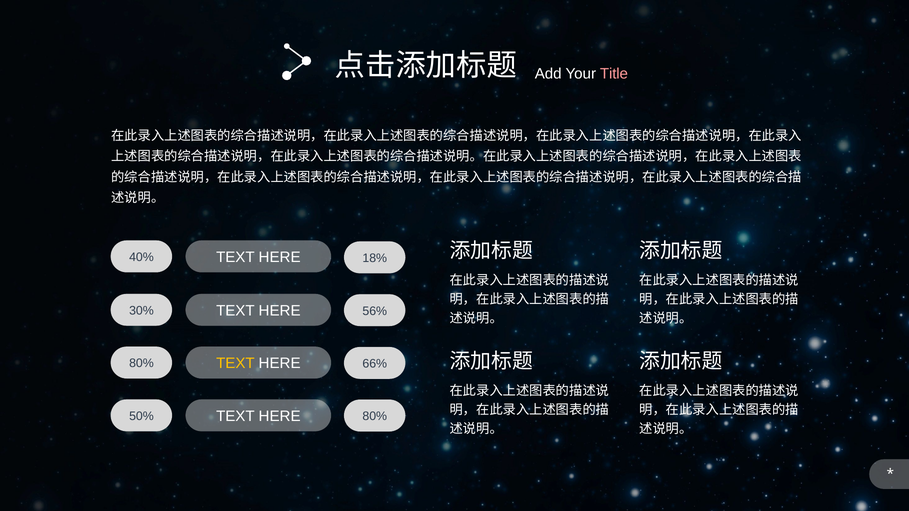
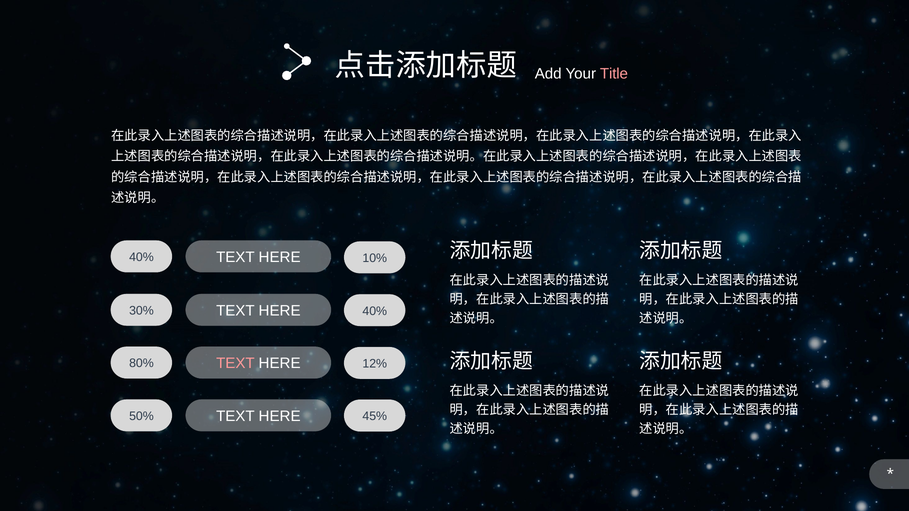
18%: 18% -> 10%
HERE 56%: 56% -> 40%
TEXT at (235, 364) colour: yellow -> pink
66%: 66% -> 12%
HERE 80%: 80% -> 45%
